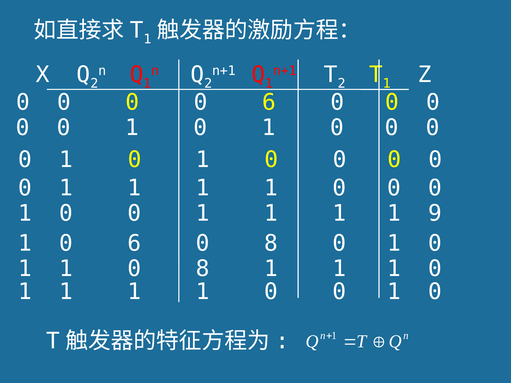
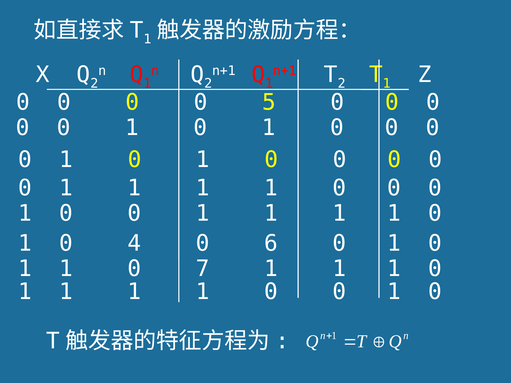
0 0 6: 6 -> 5
9 at (435, 214): 9 -> 0
1 0 6: 6 -> 4
8 at (271, 243): 8 -> 6
1 0 8: 8 -> 7
